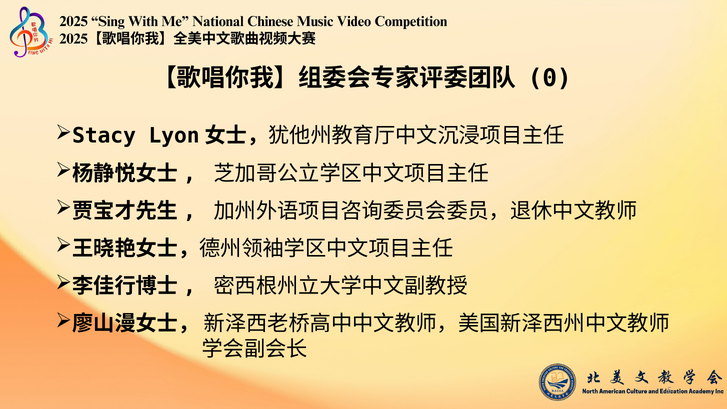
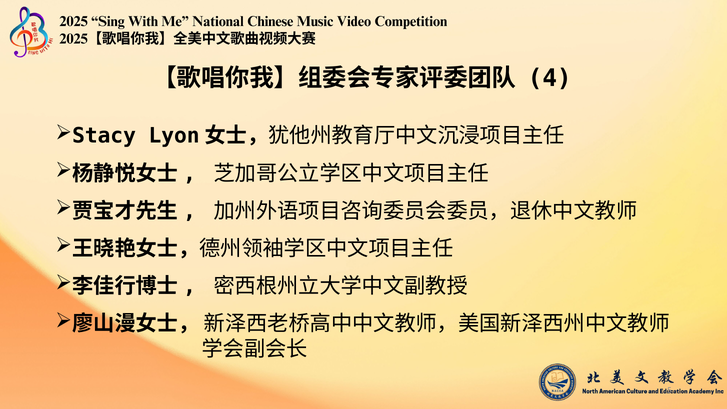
0: 0 -> 4
